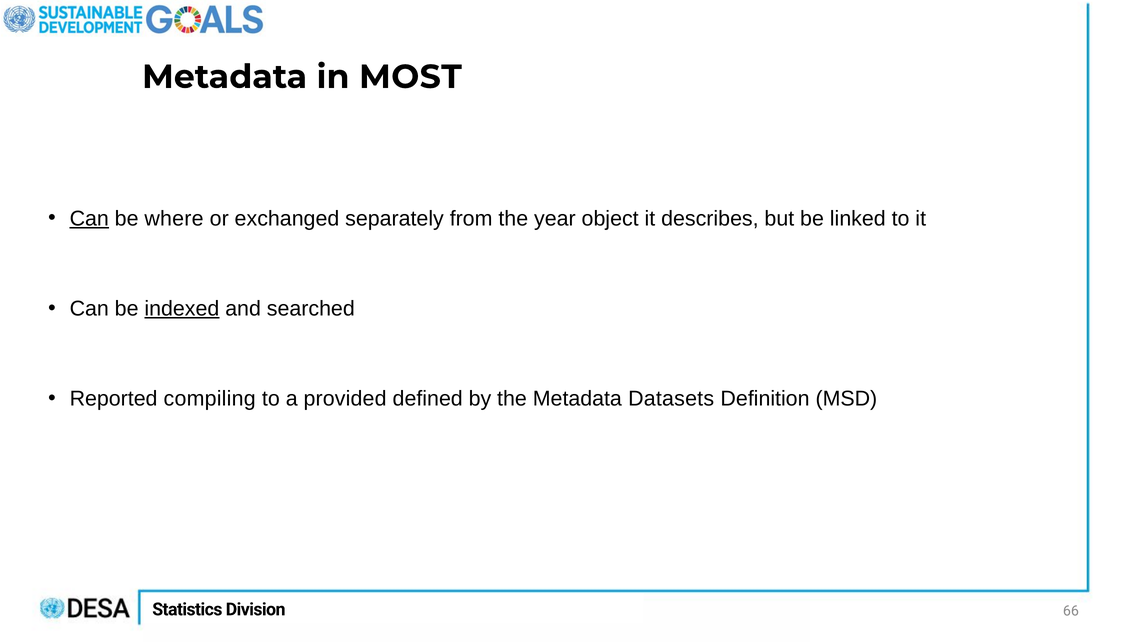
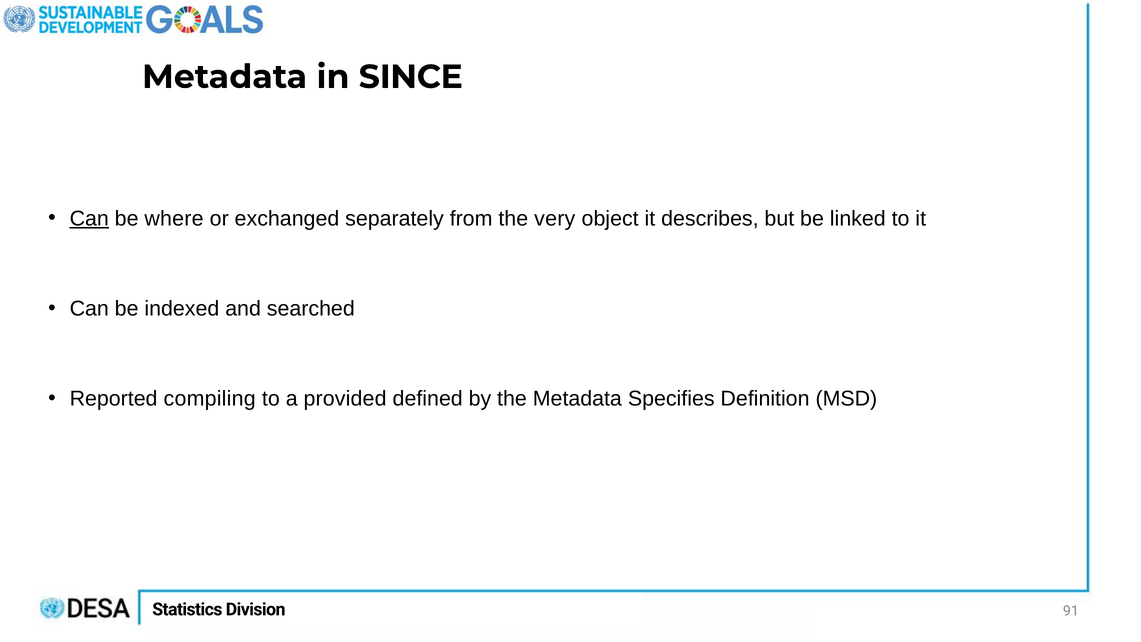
MOST: MOST -> SINCE
year: year -> very
indexed underline: present -> none
Datasets: Datasets -> Specifies
66: 66 -> 91
